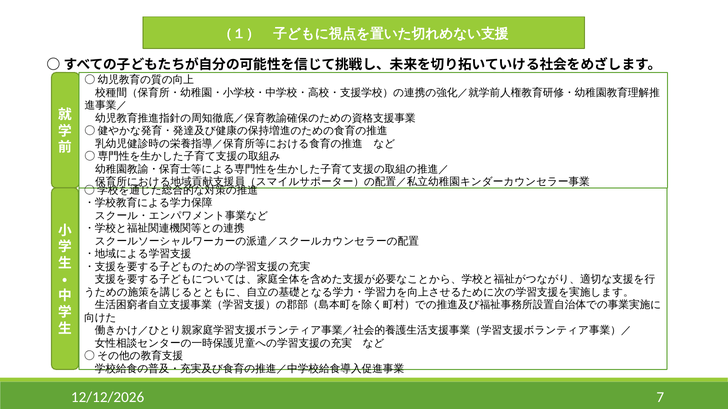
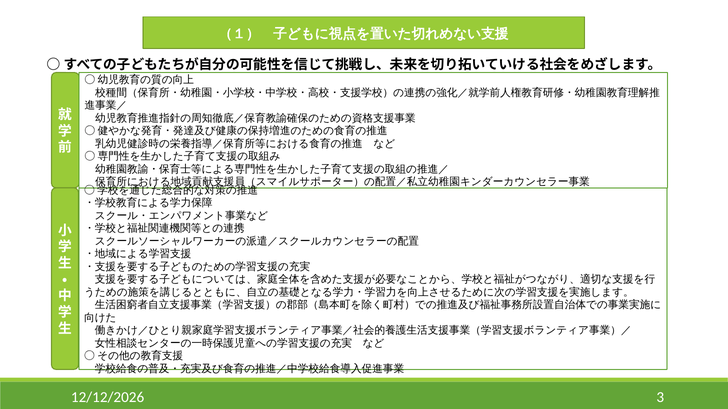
7: 7 -> 3
